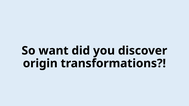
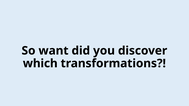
origin: origin -> which
